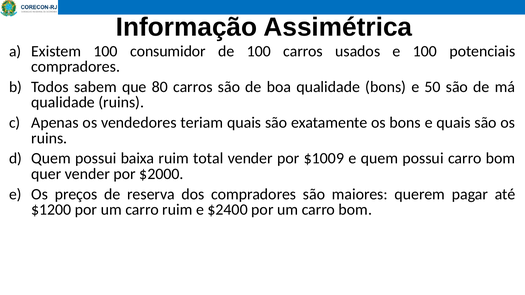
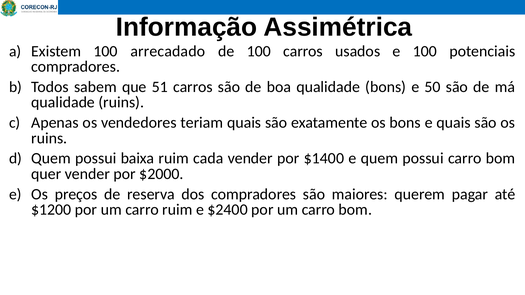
consumidor: consumidor -> arrecadado
80: 80 -> 51
total: total -> cada
$1009: $1009 -> $1400
